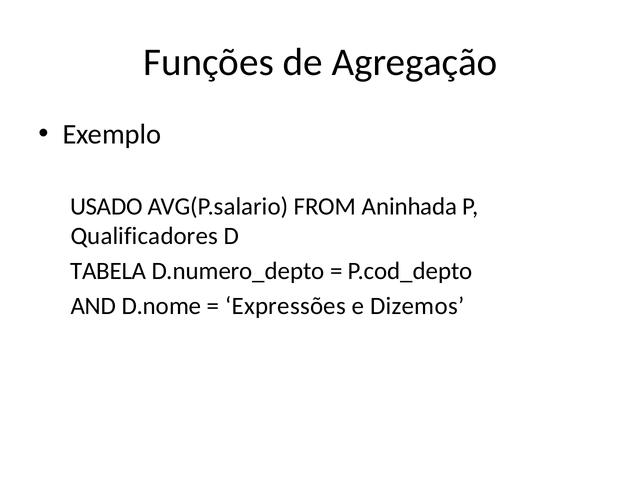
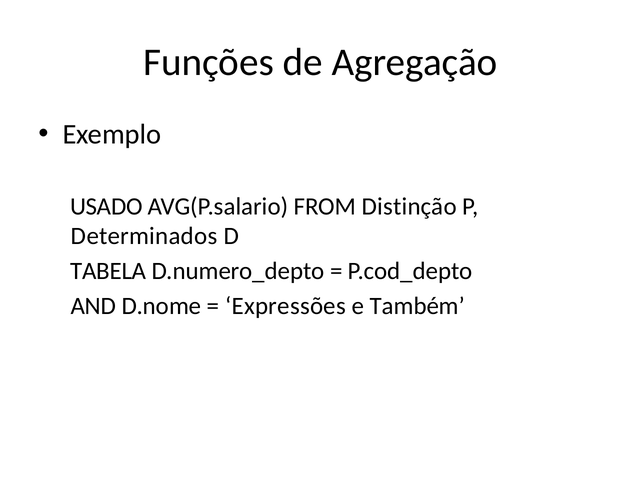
Aninhada: Aninhada -> Distinção
Qualificadores: Qualificadores -> Determinados
Dizemos: Dizemos -> Também
